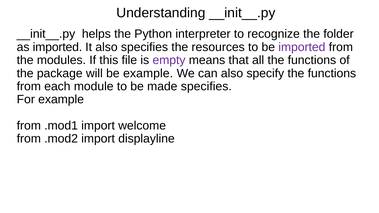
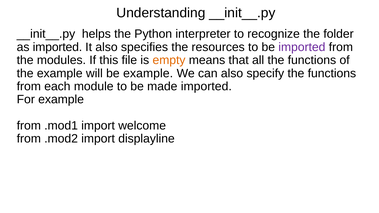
empty colour: purple -> orange
the package: package -> example
made specifies: specifies -> imported
